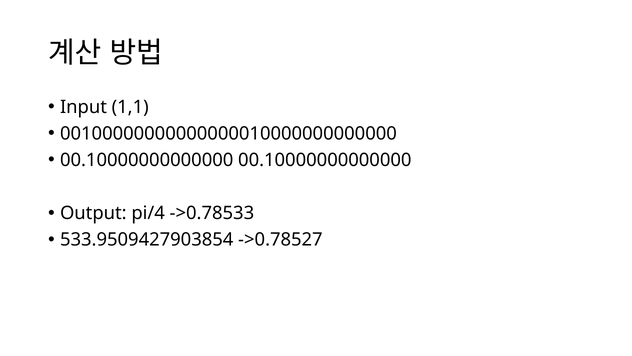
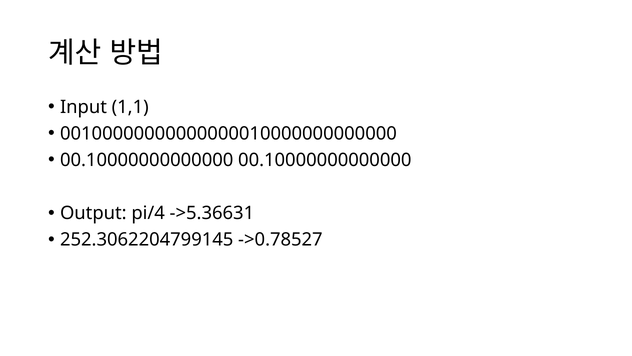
->0.78533: ->0.78533 -> ->5.36631
533.9509427903854: 533.9509427903854 -> 252.3062204799145
